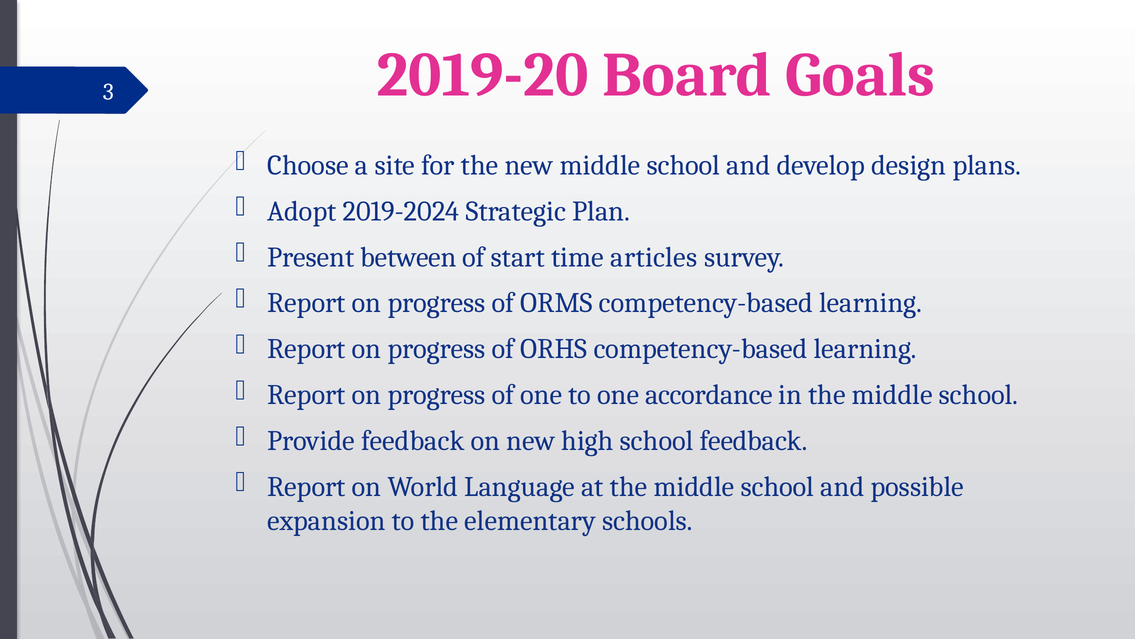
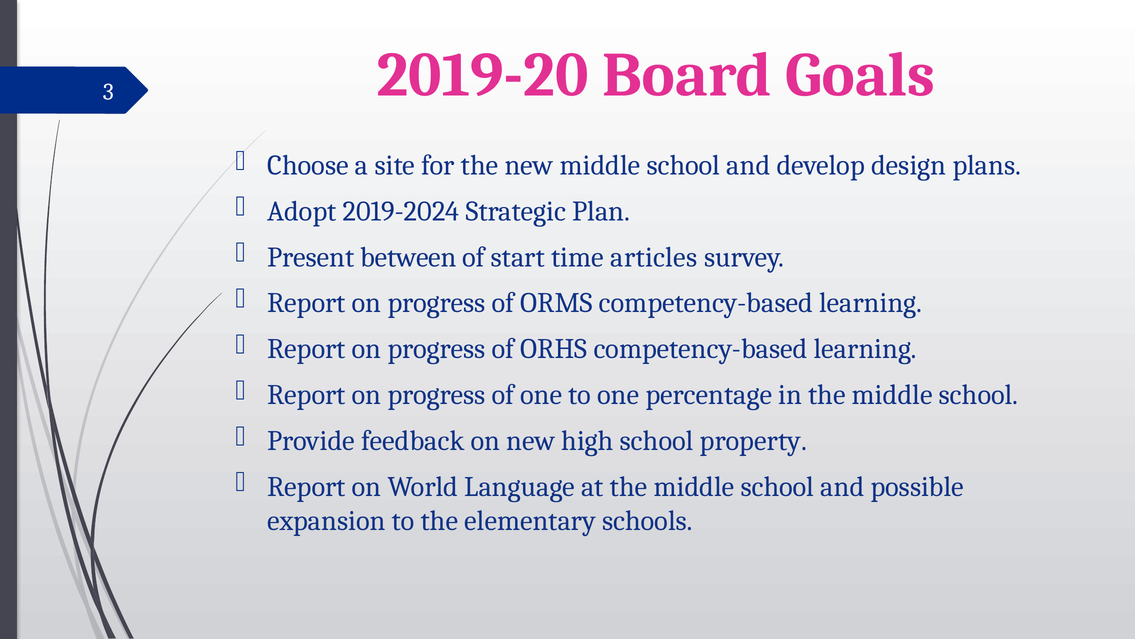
accordance: accordance -> percentage
school feedback: feedback -> property
